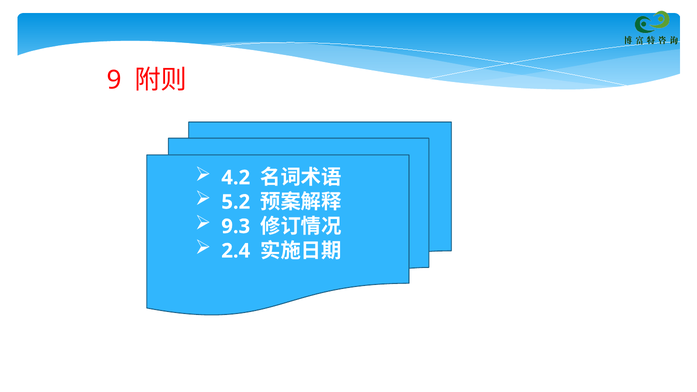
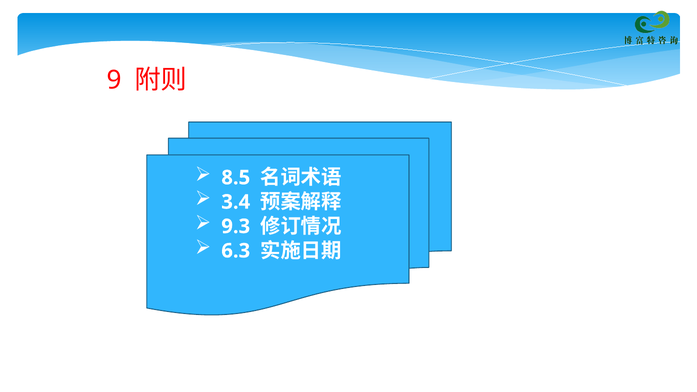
4.2: 4.2 -> 8.5
5.2: 5.2 -> 3.4
2.4: 2.4 -> 6.3
